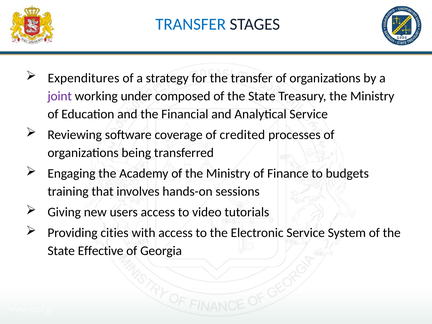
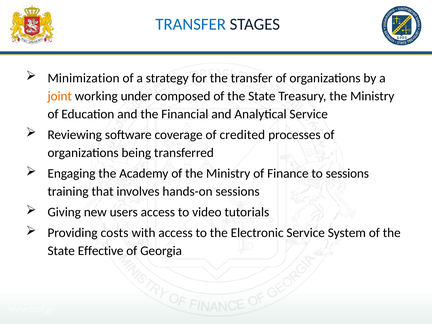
Expenditures: Expenditures -> Minimization
joint colour: purple -> orange
to budgets: budgets -> sessions
cities: cities -> costs
